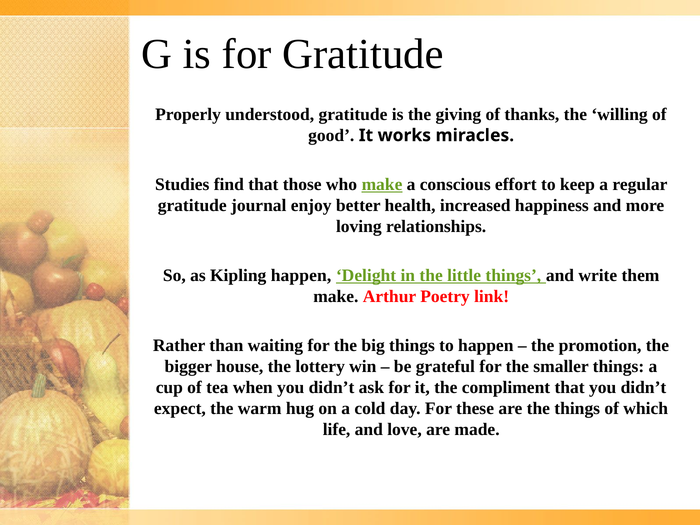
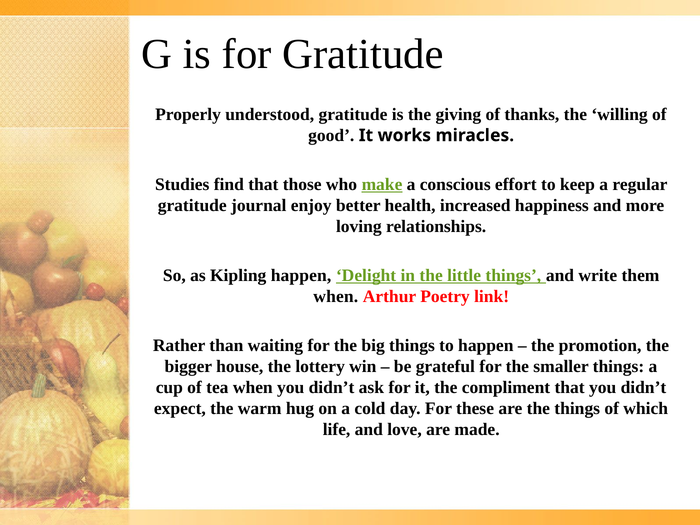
make at (336, 296): make -> when
